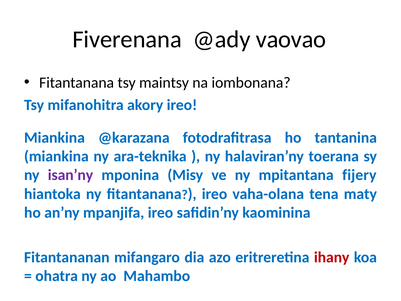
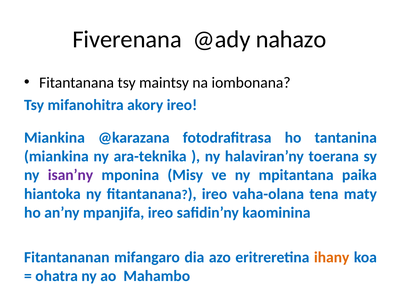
vaovao: vaovao -> nahazo
fijery: fijery -> paika
ihany colour: red -> orange
